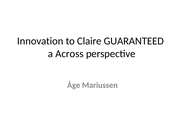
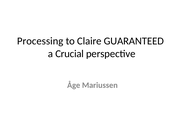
Innovation: Innovation -> Processing
Across: Across -> Crucial
